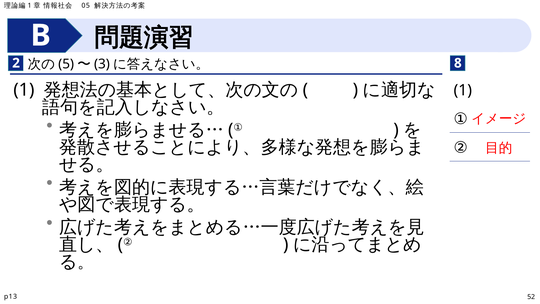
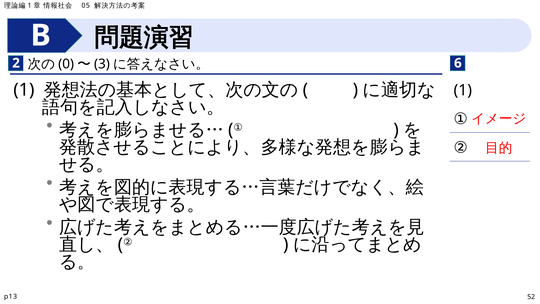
5: 5 -> 0
8: 8 -> 6
